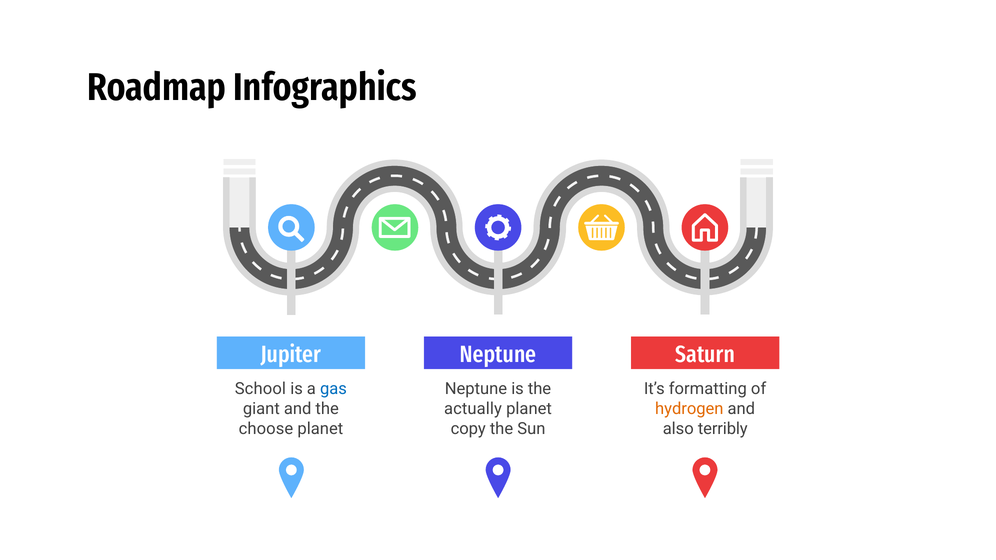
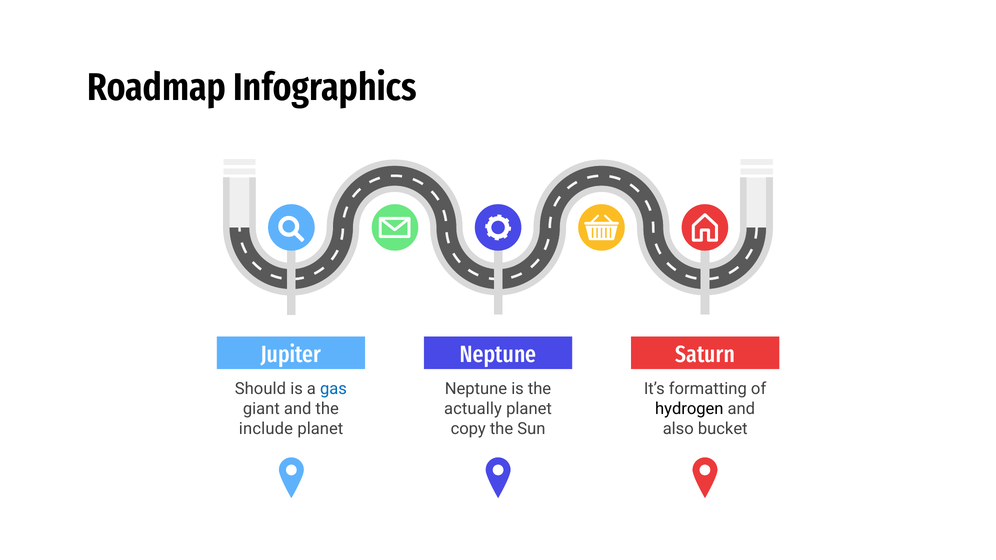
School: School -> Should
hydrogen colour: orange -> black
choose: choose -> include
terribly: terribly -> bucket
